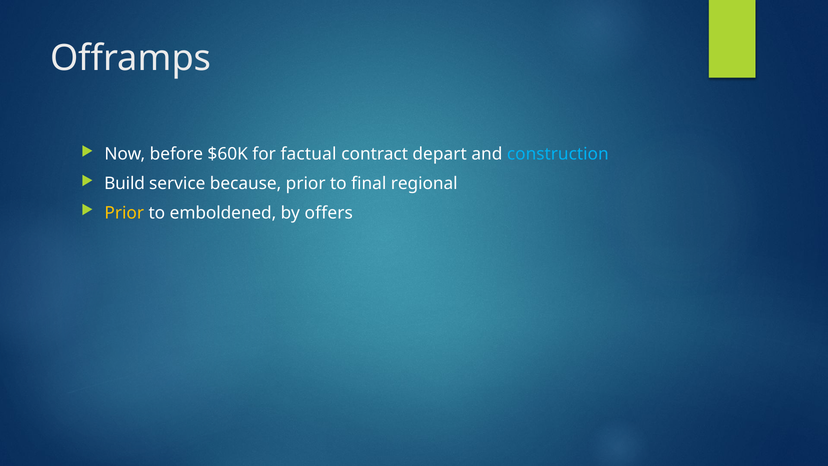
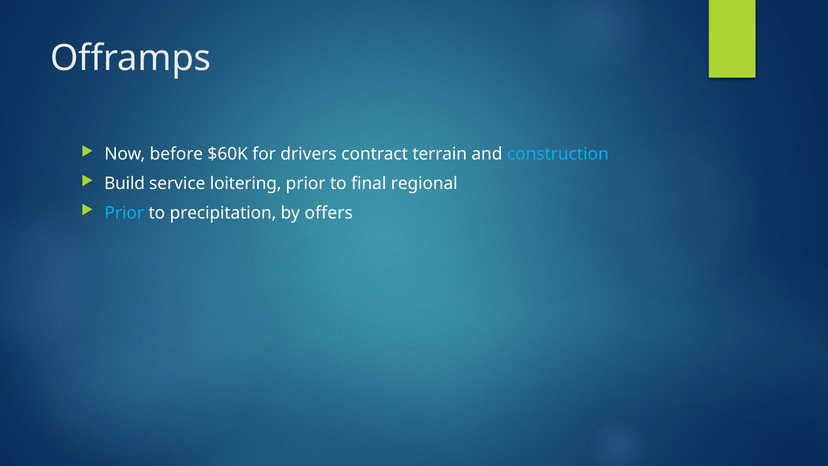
factual: factual -> drivers
depart: depart -> terrain
because: because -> loitering
Prior at (124, 213) colour: yellow -> light blue
emboldened: emboldened -> precipitation
